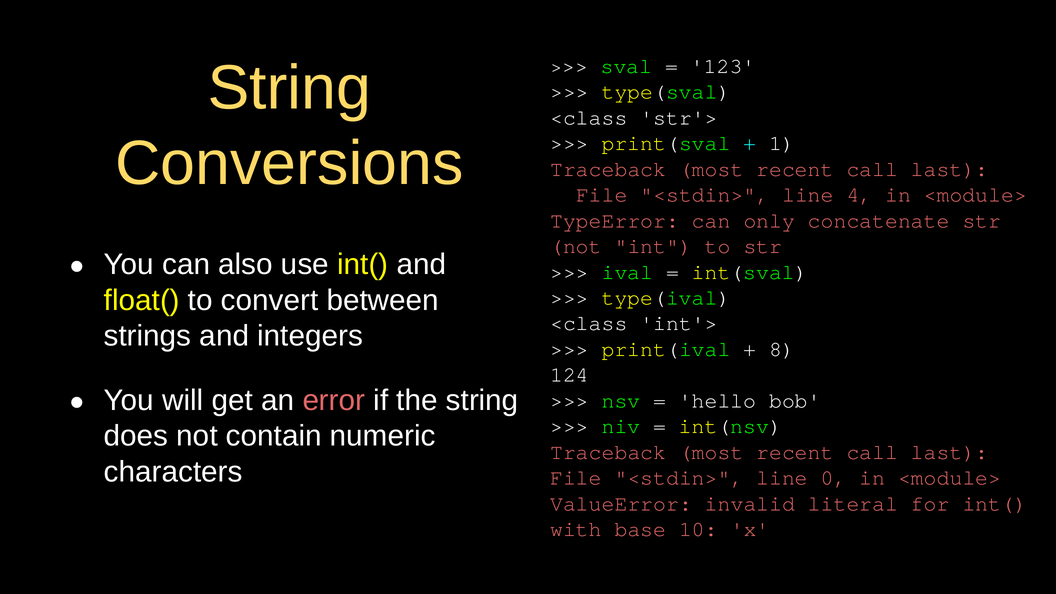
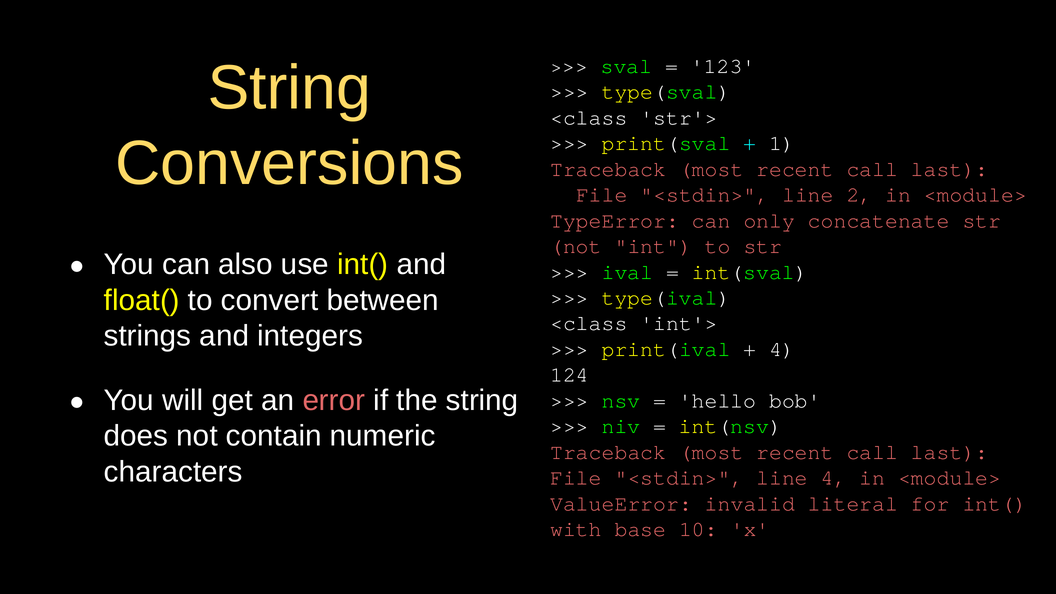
4: 4 -> 2
8 at (782, 349): 8 -> 4
line 0: 0 -> 4
